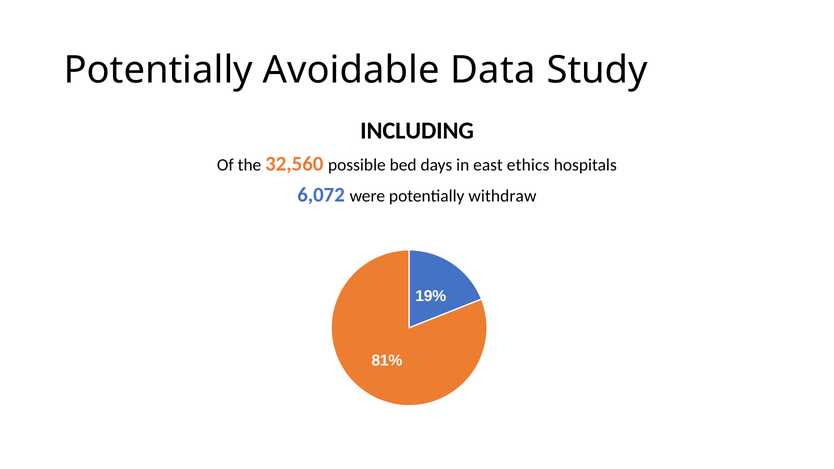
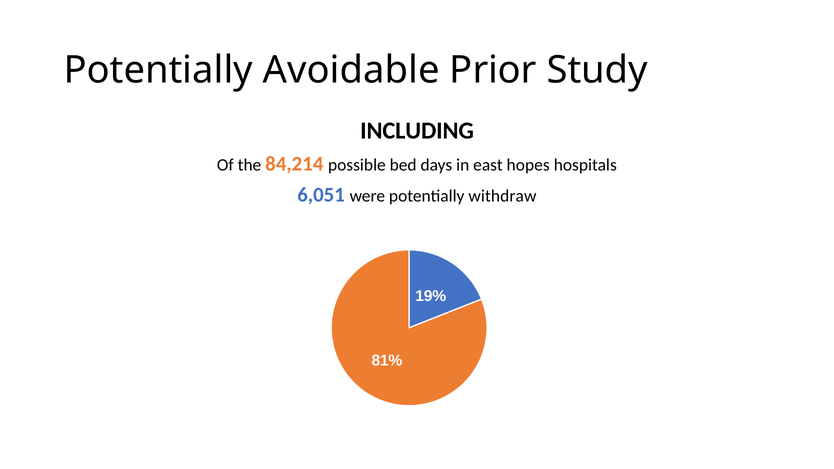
Data: Data -> Prior
32,560: 32,560 -> 84,214
ethics: ethics -> hopes
6,072: 6,072 -> 6,051
